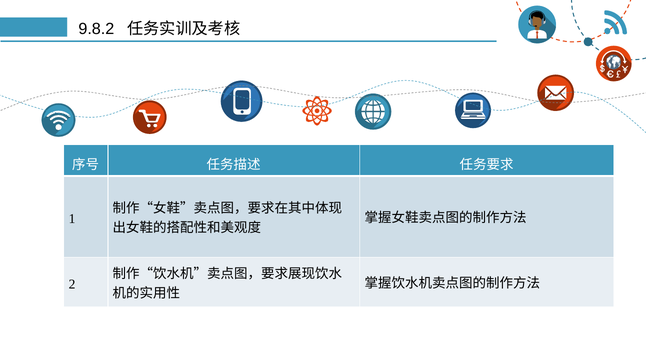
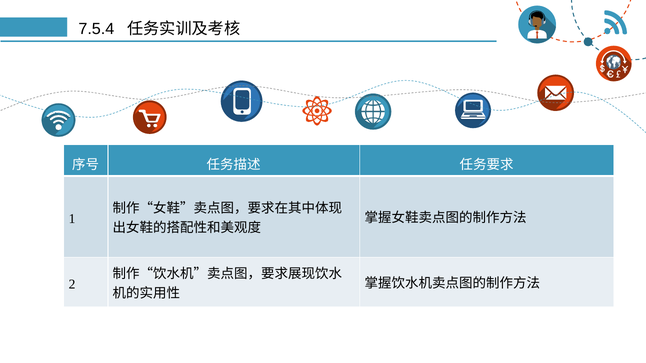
9.8.2: 9.8.2 -> 7.5.4
